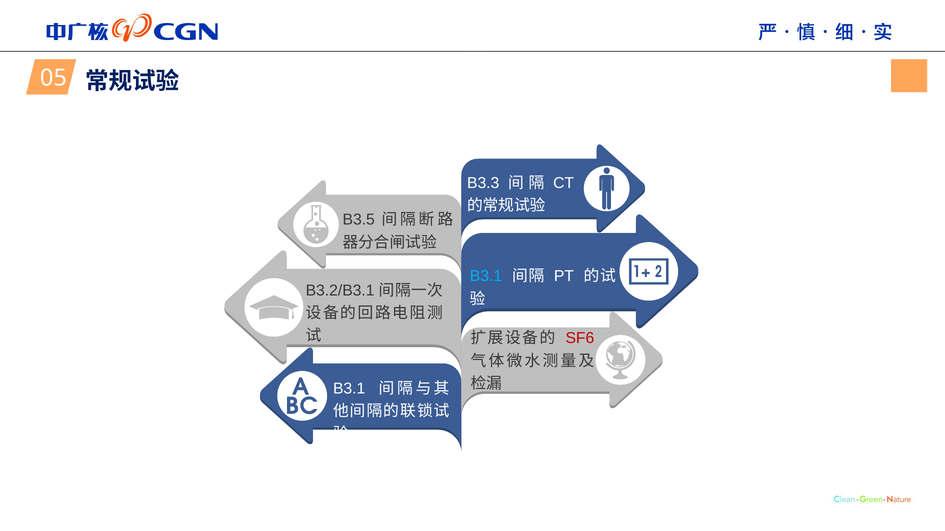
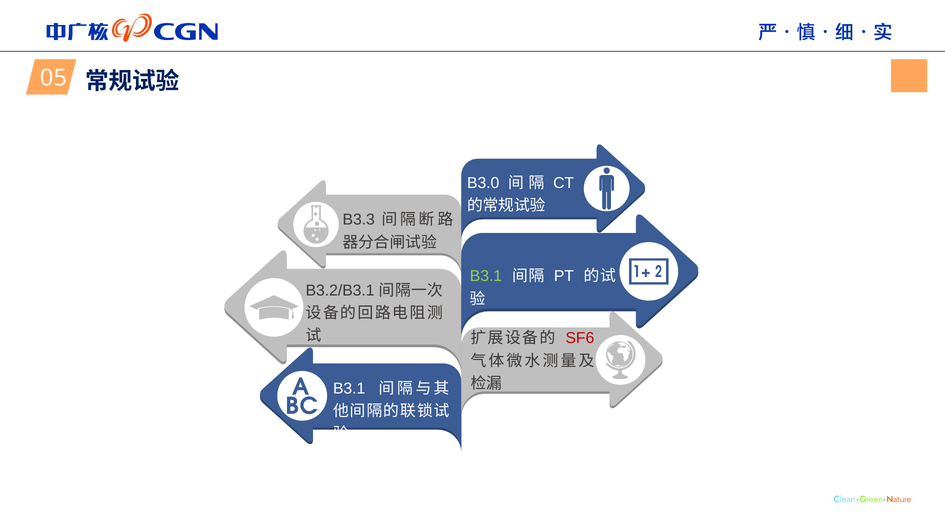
B3.3: B3.3 -> B3.0
B3.5: B3.5 -> B3.3
B3.1 at (486, 277) colour: light blue -> light green
